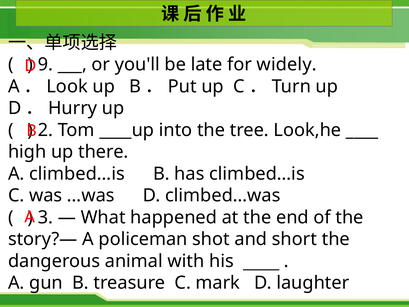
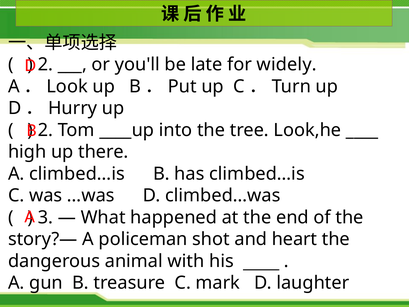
9 at (45, 64): 9 -> 2
short: short -> heart
